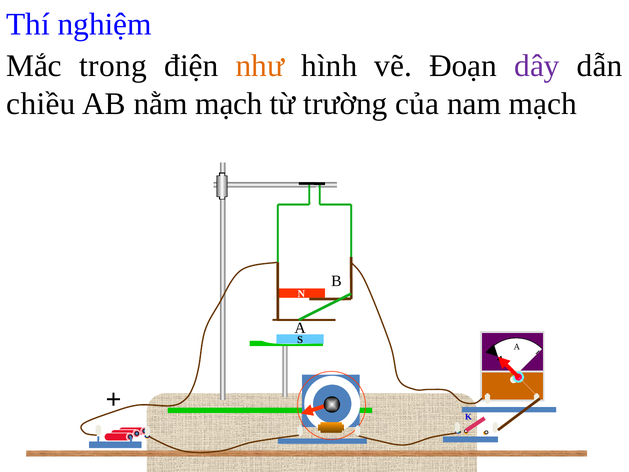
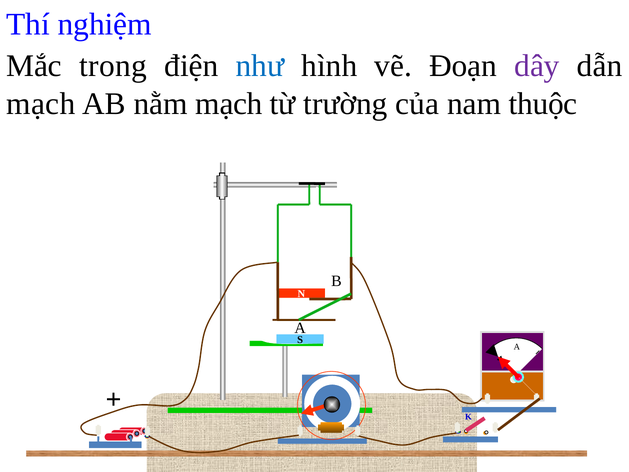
như colour: orange -> blue
chiều at (41, 104): chiều -> mạch
nam mạch: mạch -> thuộc
